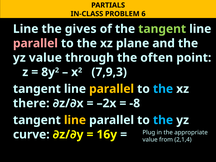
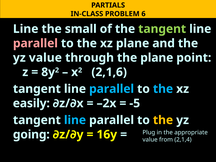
gives: gives -> small
the often: often -> plane
7,9,3: 7,9,3 -> 2,1,6
parallel at (112, 89) colour: yellow -> light blue
there: there -> easily
-8: -8 -> -5
line at (75, 120) colour: yellow -> light blue
the at (163, 120) colour: light blue -> yellow
curve: curve -> going
